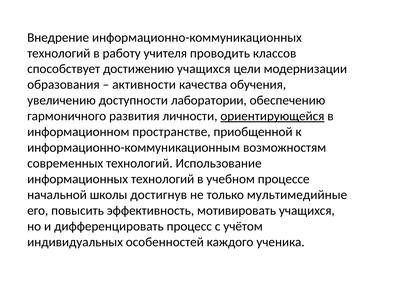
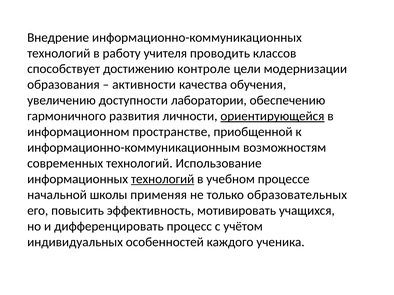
достижению учащихся: учащихся -> контроле
технологий at (163, 179) underline: none -> present
достигнув: достигнув -> применяя
мультимедийные: мультимедийные -> образовательных
